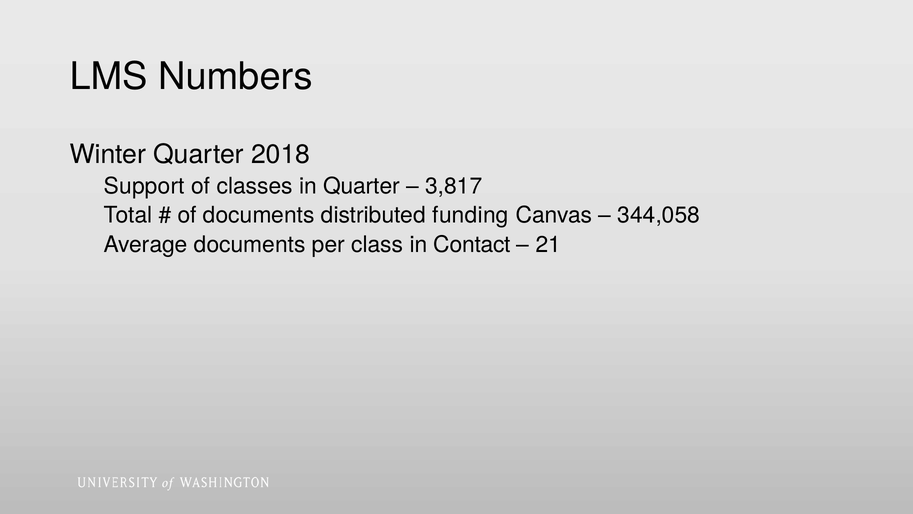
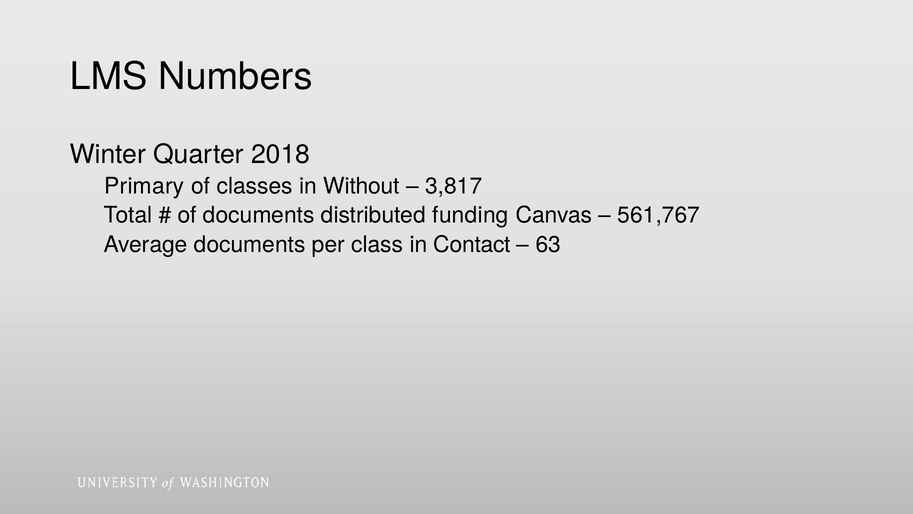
Support: Support -> Primary
in Quarter: Quarter -> Without
344,058: 344,058 -> 561,767
21: 21 -> 63
